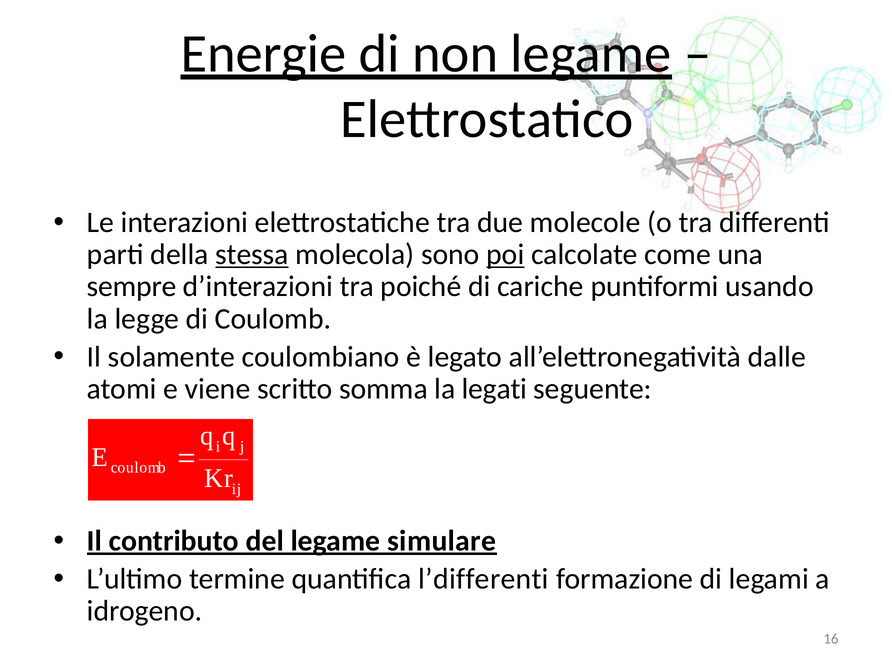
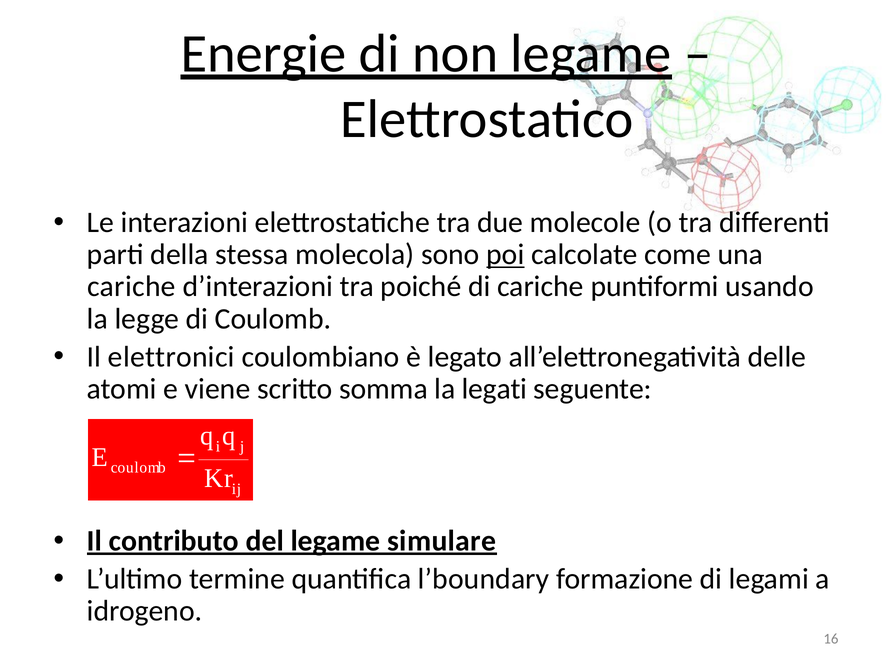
stessa underline: present -> none
sempre at (132, 287): sempre -> cariche
solamente: solamente -> elettronici
dalle: dalle -> delle
l’differenti: l’differenti -> l’boundary
